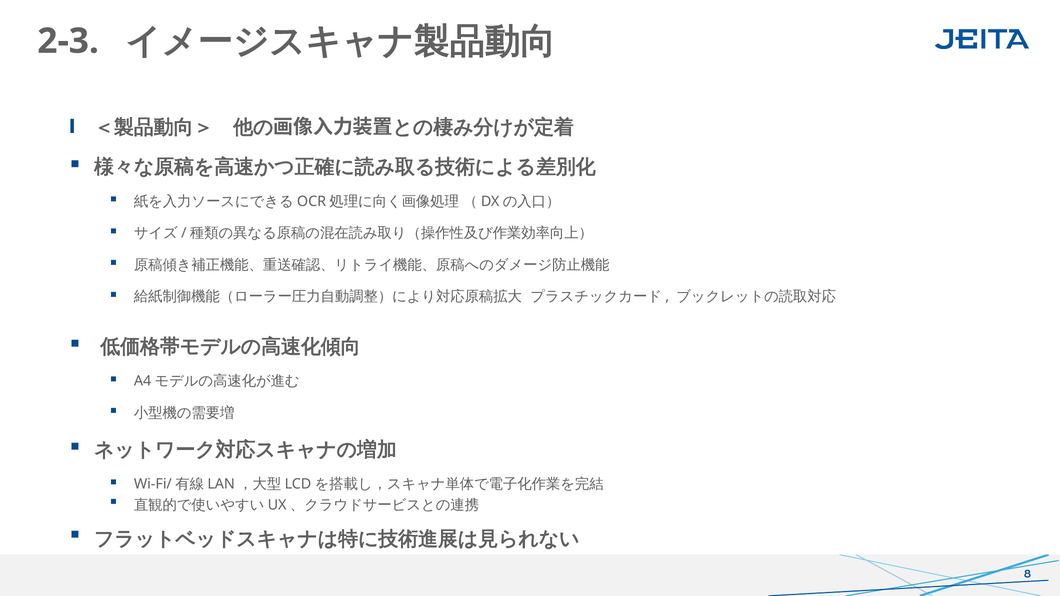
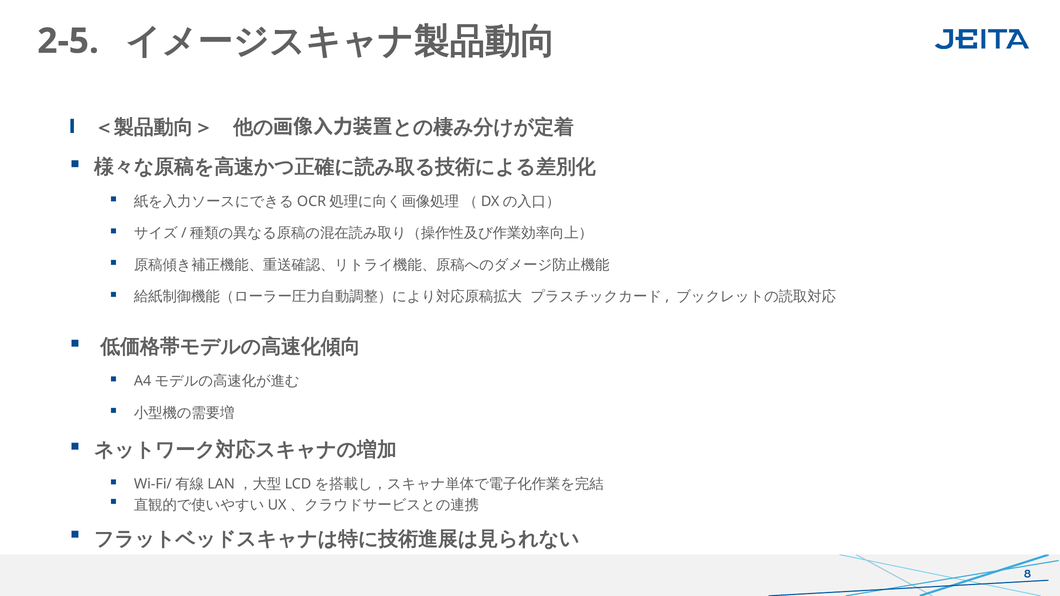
2-3: 2-3 -> 2-5
